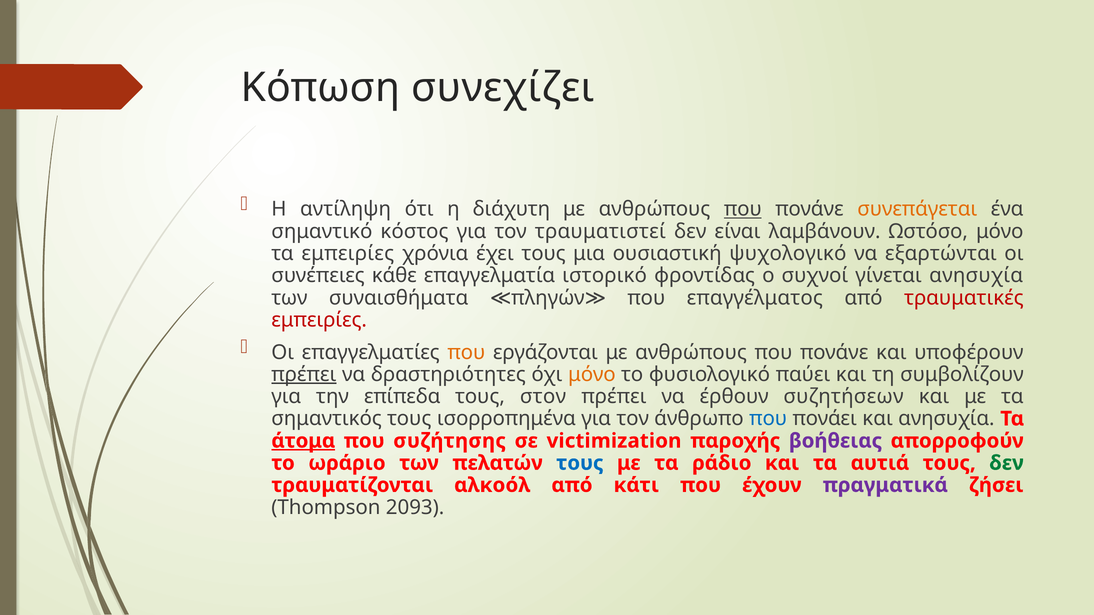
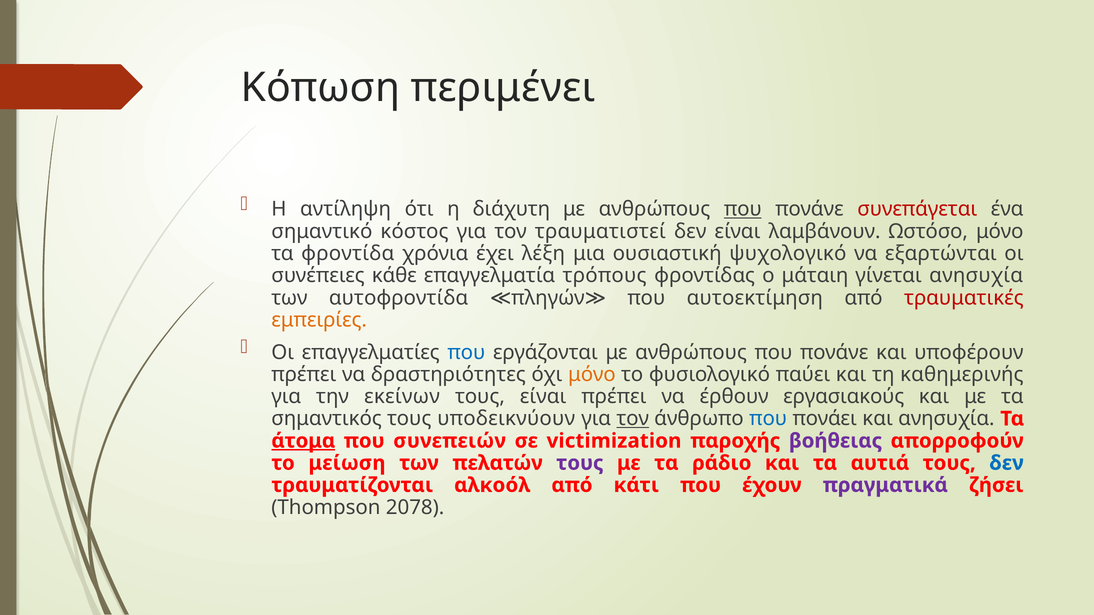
συνεχίζει: συνεχίζει -> περιμένει
συνεπάγεται colour: orange -> red
τα εμπειρίες: εμπειρίες -> φροντίδα
έχει τους: τους -> λέξη
ιστορικό: ιστορικό -> τρόπους
συχνοί: συχνοί -> μάταιη
συναισθήματα: συναισθήματα -> αυτοφροντίδα
επαγγέλματος: επαγγέλματος -> αυτοεκτίμηση
εμπειρίες at (319, 320) colour: red -> orange
που at (466, 353) colour: orange -> blue
πρέπει at (304, 375) underline: present -> none
συμβολίζουν: συμβολίζουν -> καθημερινής
επίπεδα: επίπεδα -> εκείνων
τους στον: στον -> είναι
συζητήσεων: συζητήσεων -> εργασιακούς
ισορροπημένα: ισορροπημένα -> υποδεικνύουν
τον at (633, 419) underline: none -> present
συζήτησης: συζήτησης -> συνεπειών
ωράριο: ωράριο -> μείωση
τους at (580, 463) colour: blue -> purple
δεν at (1007, 463) colour: green -> blue
2093: 2093 -> 2078
